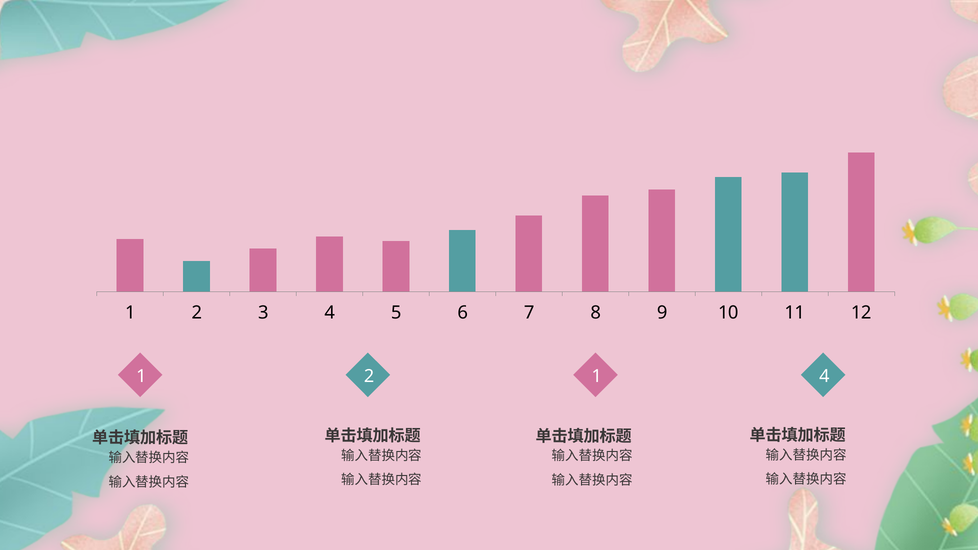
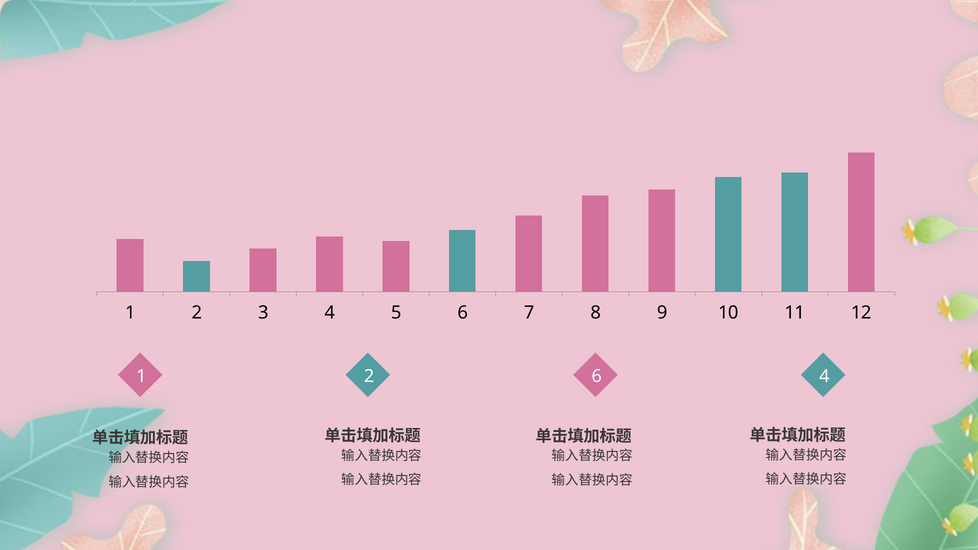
2 1: 1 -> 6
